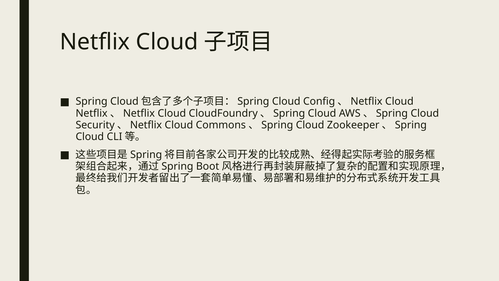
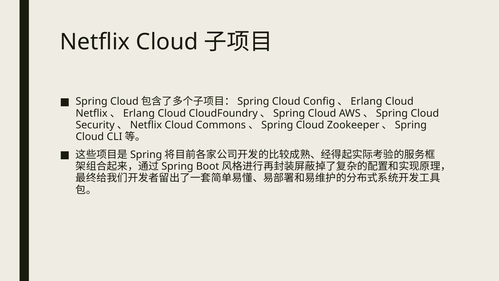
Netflix at (366, 101): Netflix -> Erlang
Netflix at (139, 113): Netflix -> Erlang
